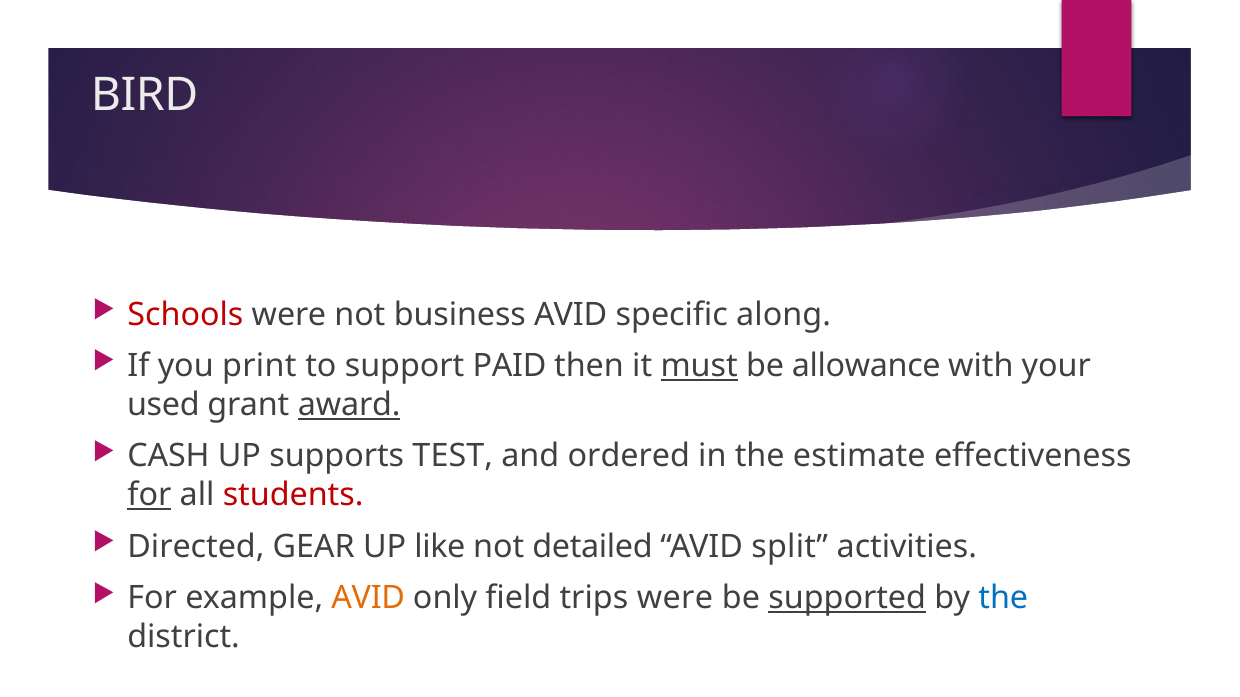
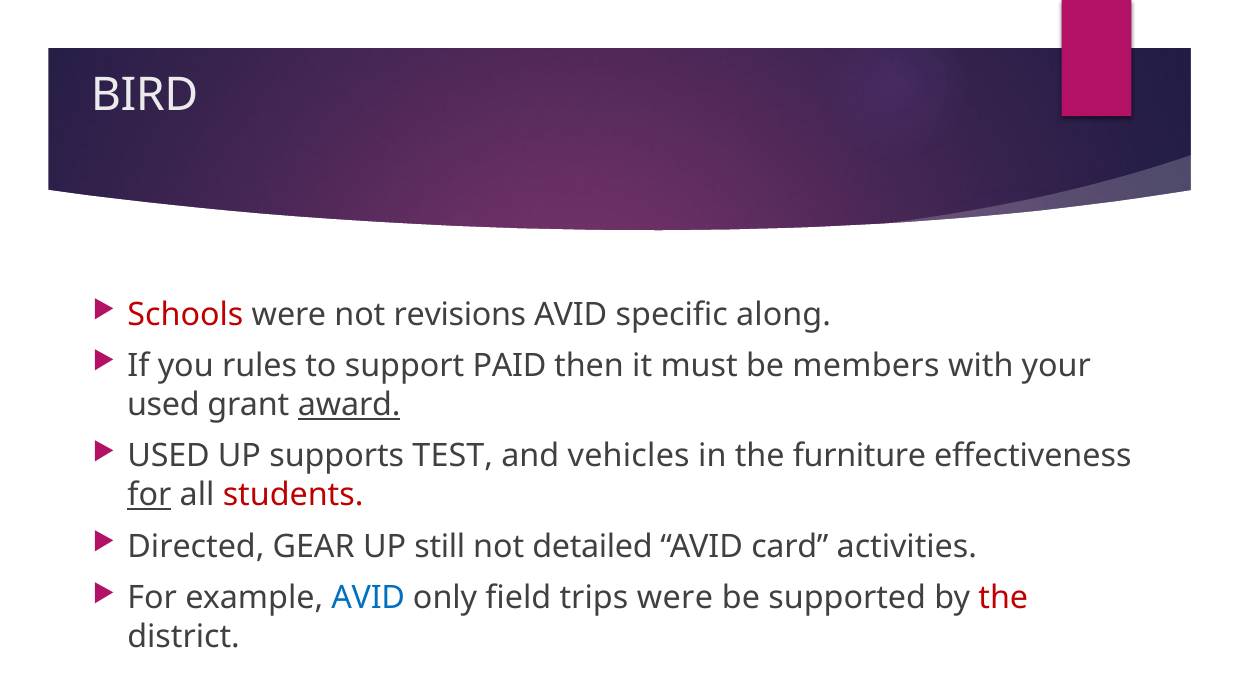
business: business -> revisions
print: print -> rules
must underline: present -> none
allowance: allowance -> members
CASH at (169, 457): CASH -> USED
ordered: ordered -> vehicles
estimate: estimate -> furniture
like: like -> still
split: split -> card
AVID at (368, 599) colour: orange -> blue
supported underline: present -> none
the at (1003, 599) colour: blue -> red
